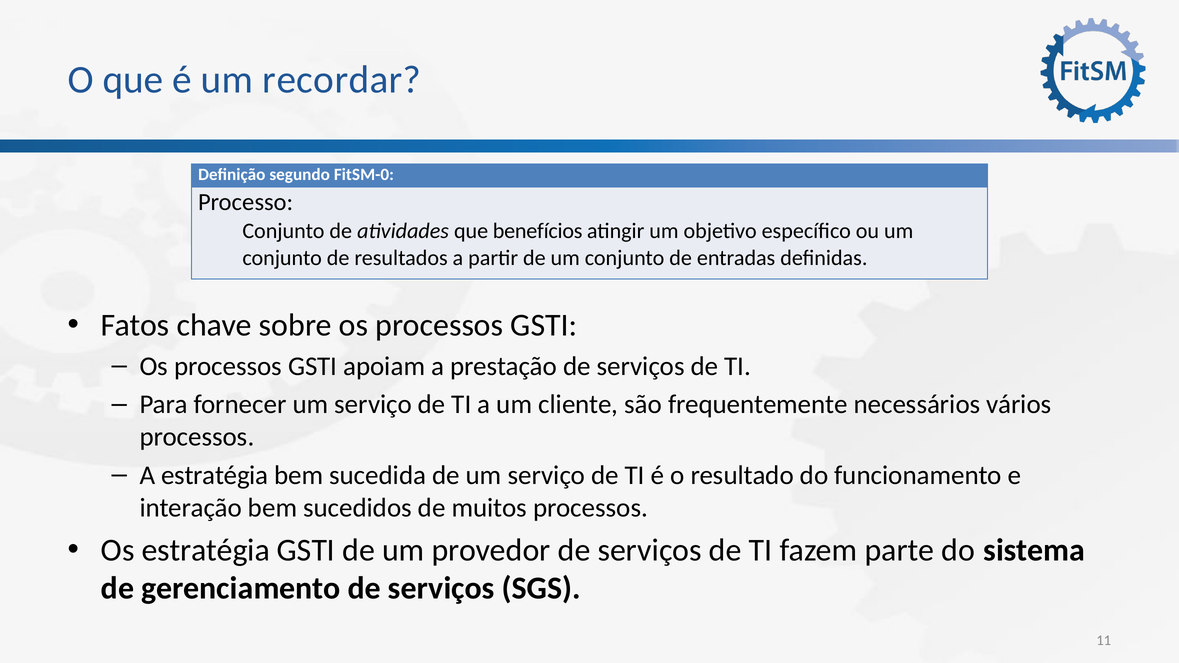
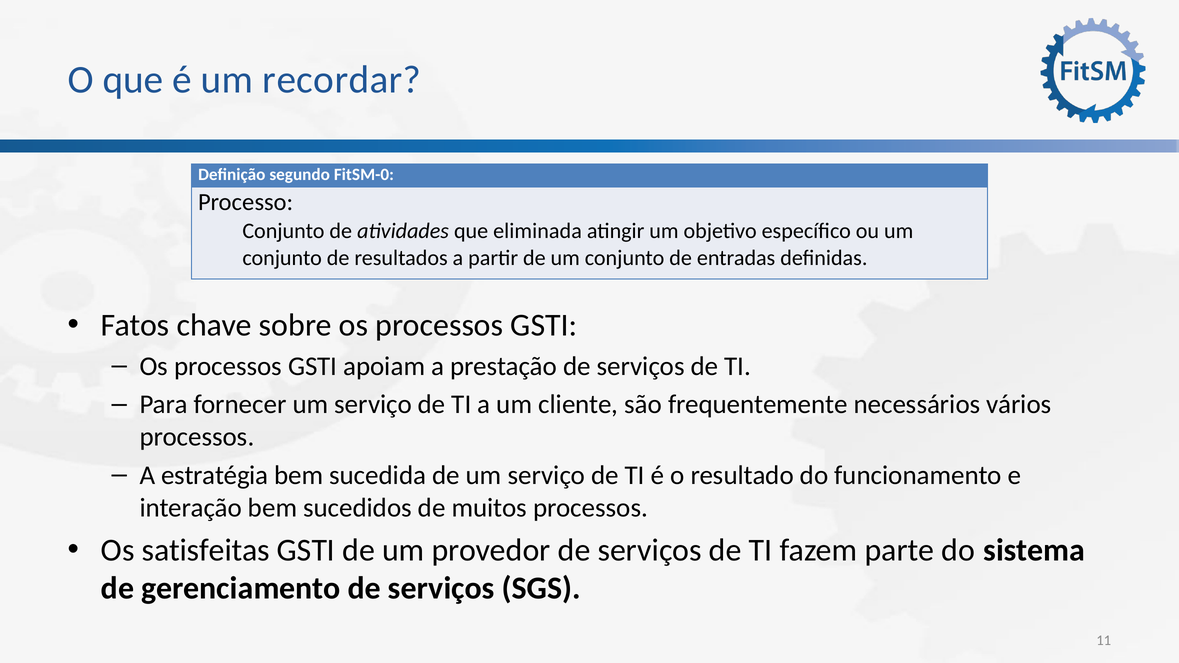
benefícios: benefícios -> eliminada
Os estratégia: estratégia -> satisfeitas
